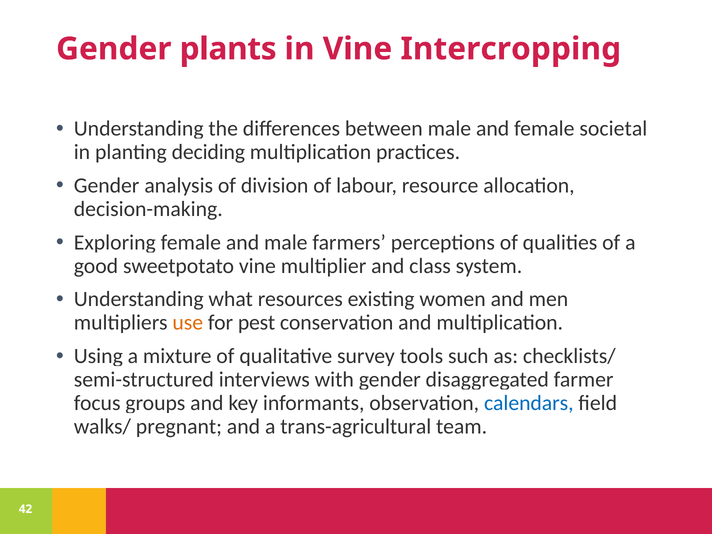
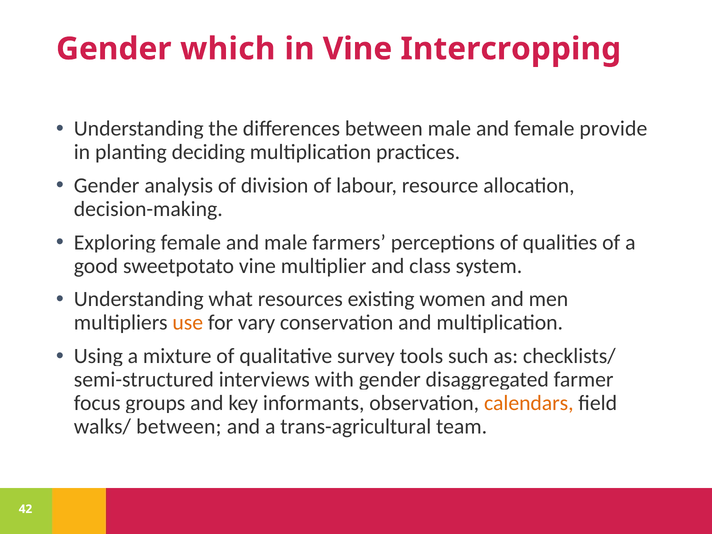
plants: plants -> which
societal: societal -> provide
pest: pest -> vary
calendars colour: blue -> orange
walks/ pregnant: pregnant -> between
